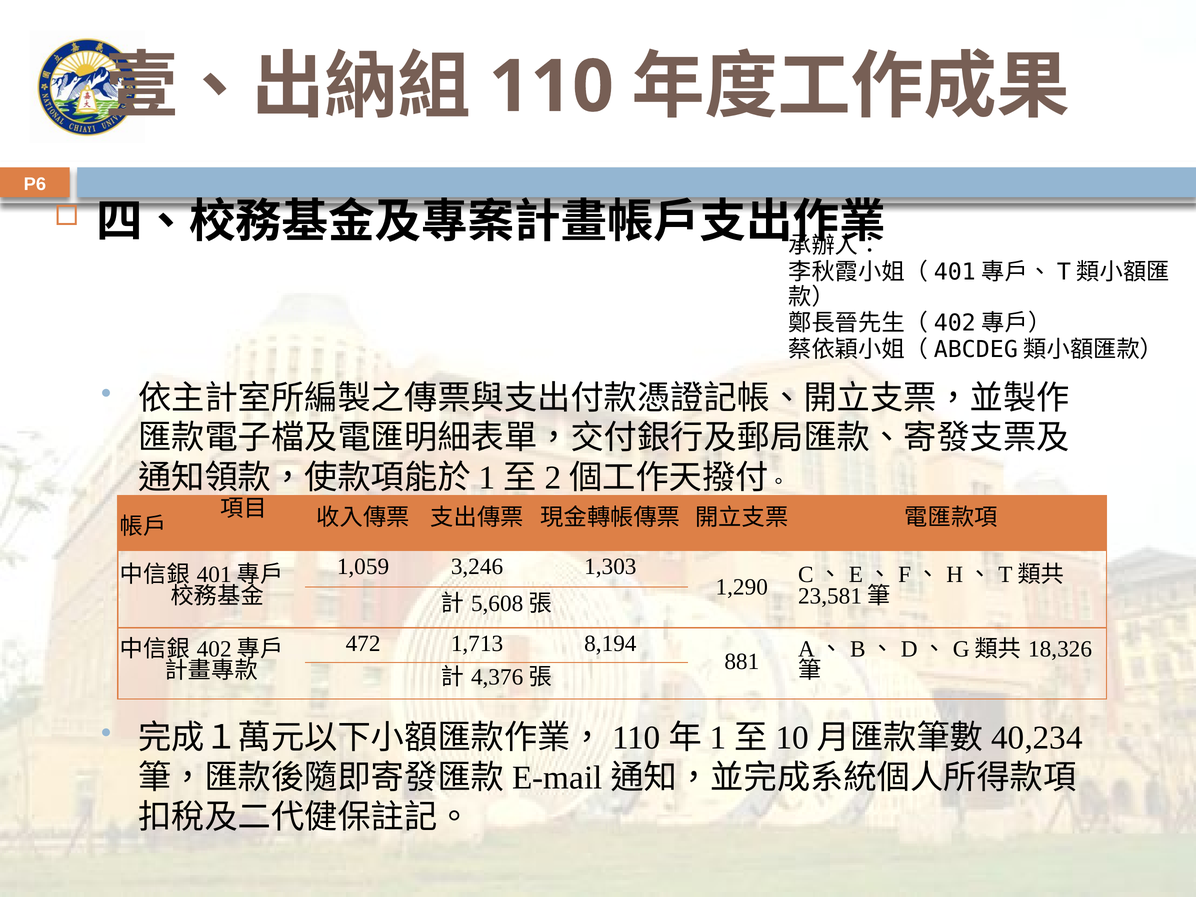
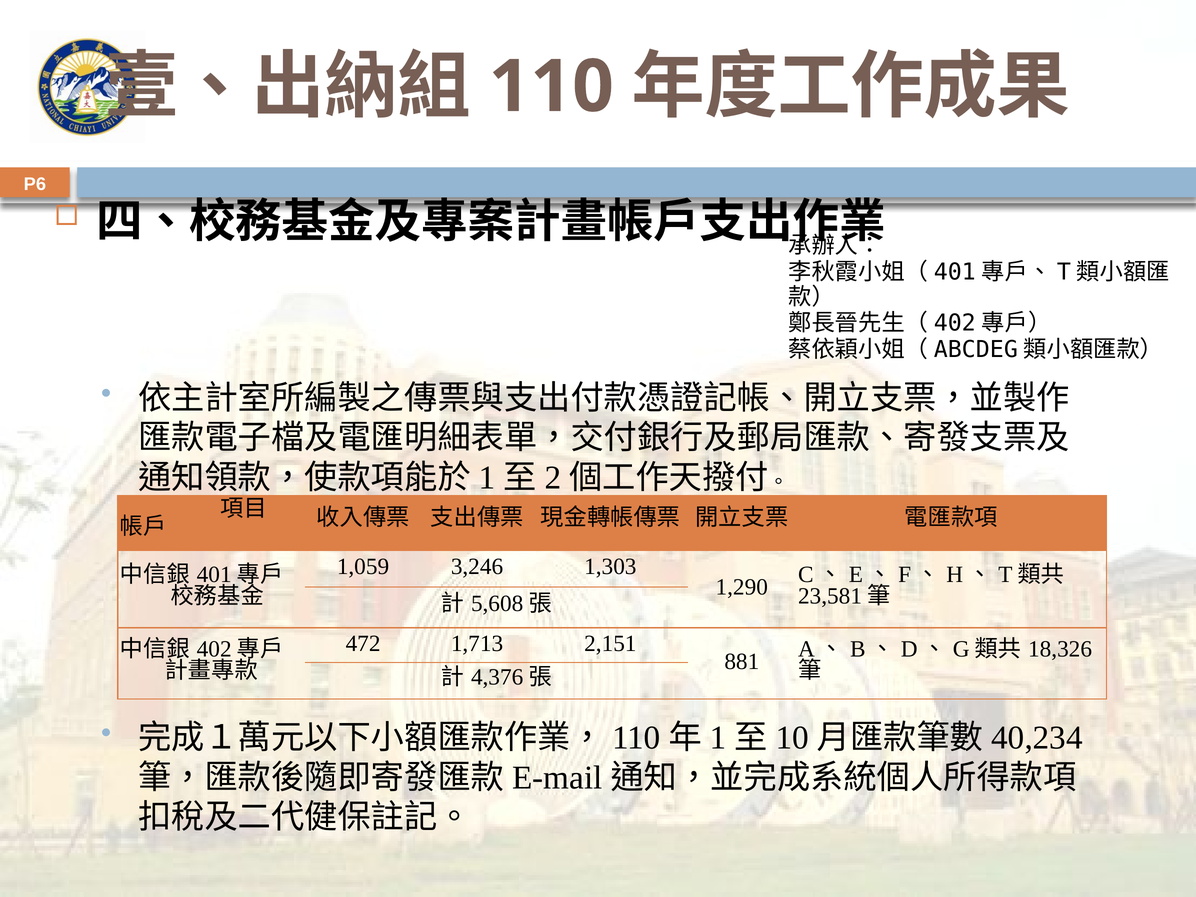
8,194: 8,194 -> 2,151
